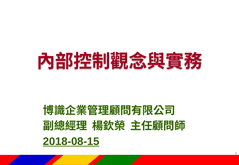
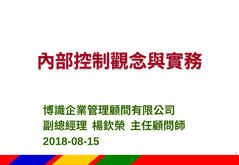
2018-08-15 underline: present -> none
